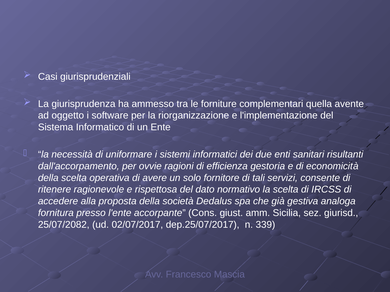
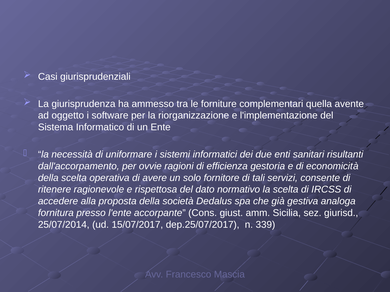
25/07/2082: 25/07/2082 -> 25/07/2014
02/07/2017: 02/07/2017 -> 15/07/2017
